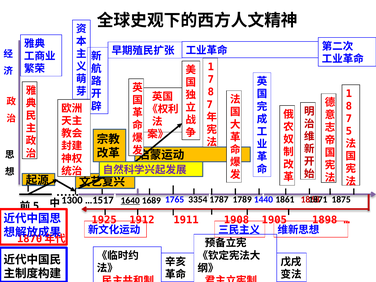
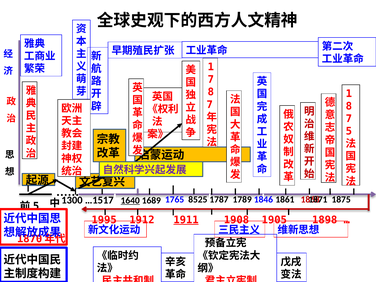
3354: 3354 -> 8525
1440: 1440 -> 1846
1925: 1925 -> 1995
1911 underline: none -> present
